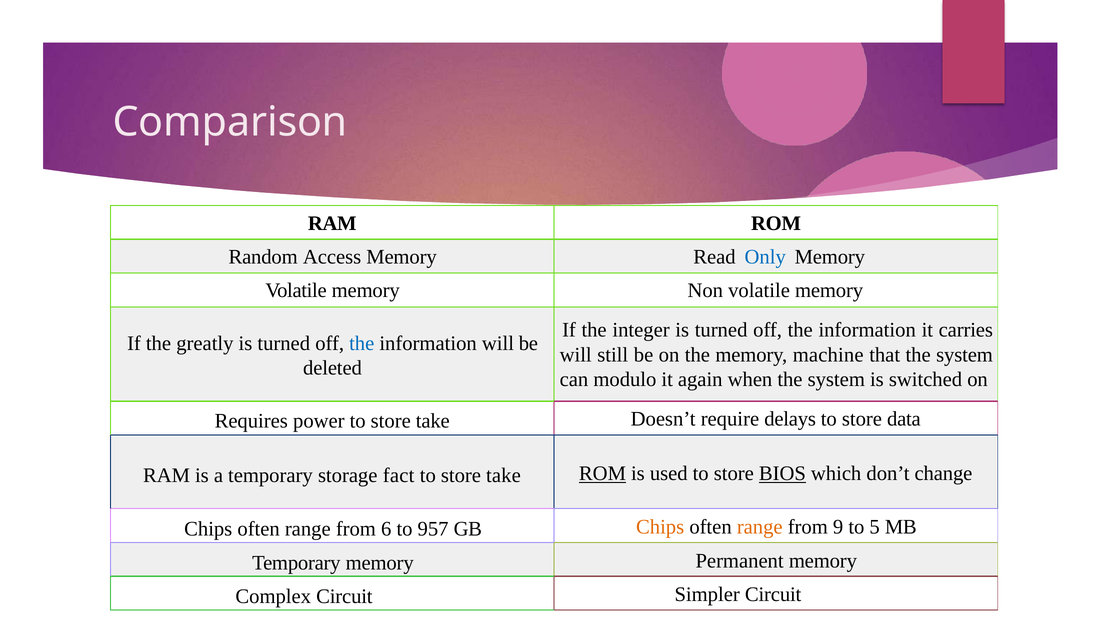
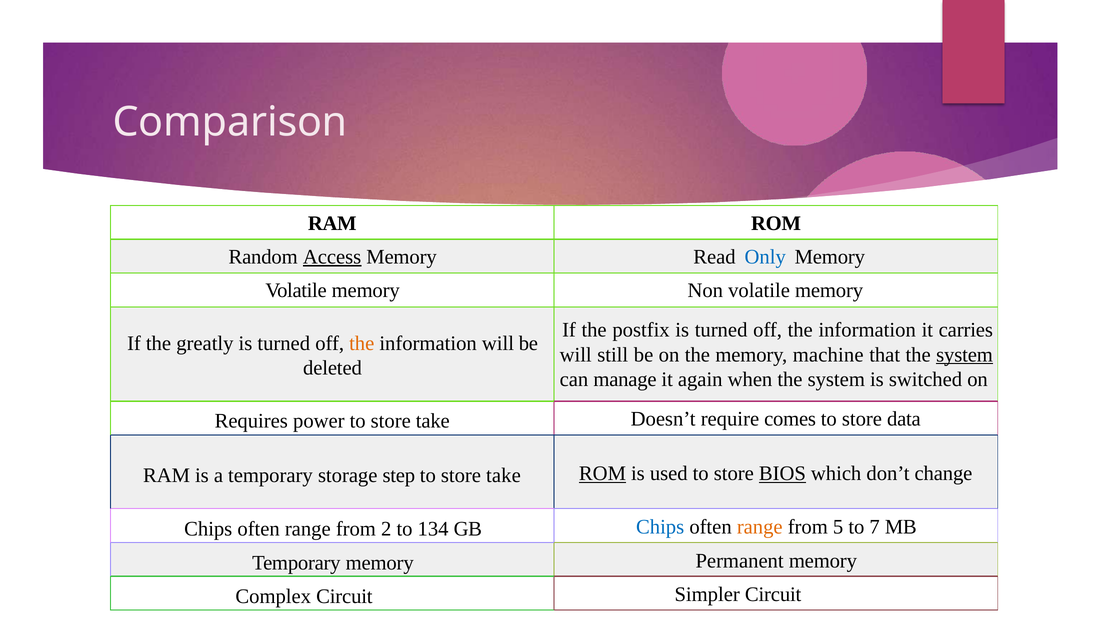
Access underline: none -> present
integer: integer -> postfix
the at (362, 343) colour: blue -> orange
system at (965, 354) underline: none -> present
modulo: modulo -> manage
delays: delays -> comes
fact: fact -> step
Chips at (660, 527) colour: orange -> blue
9: 9 -> 5
5: 5 -> 7
6: 6 -> 2
957: 957 -> 134
